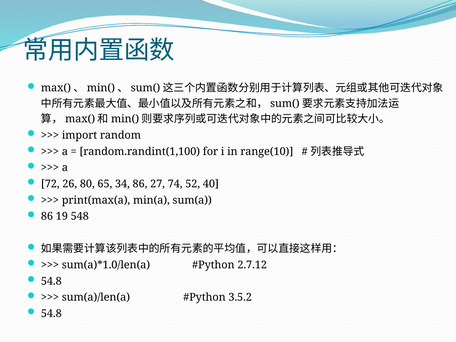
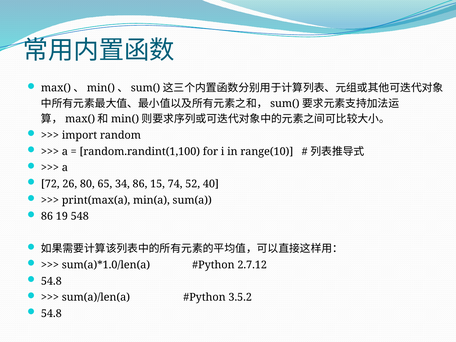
27: 27 -> 15
